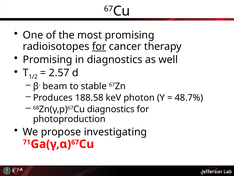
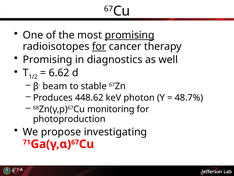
promising at (130, 35) underline: none -> present
2.57: 2.57 -> 6.62
188.58: 188.58 -> 448.62
68Zn(γ,p)67Cu diagnostics: diagnostics -> monitoring
